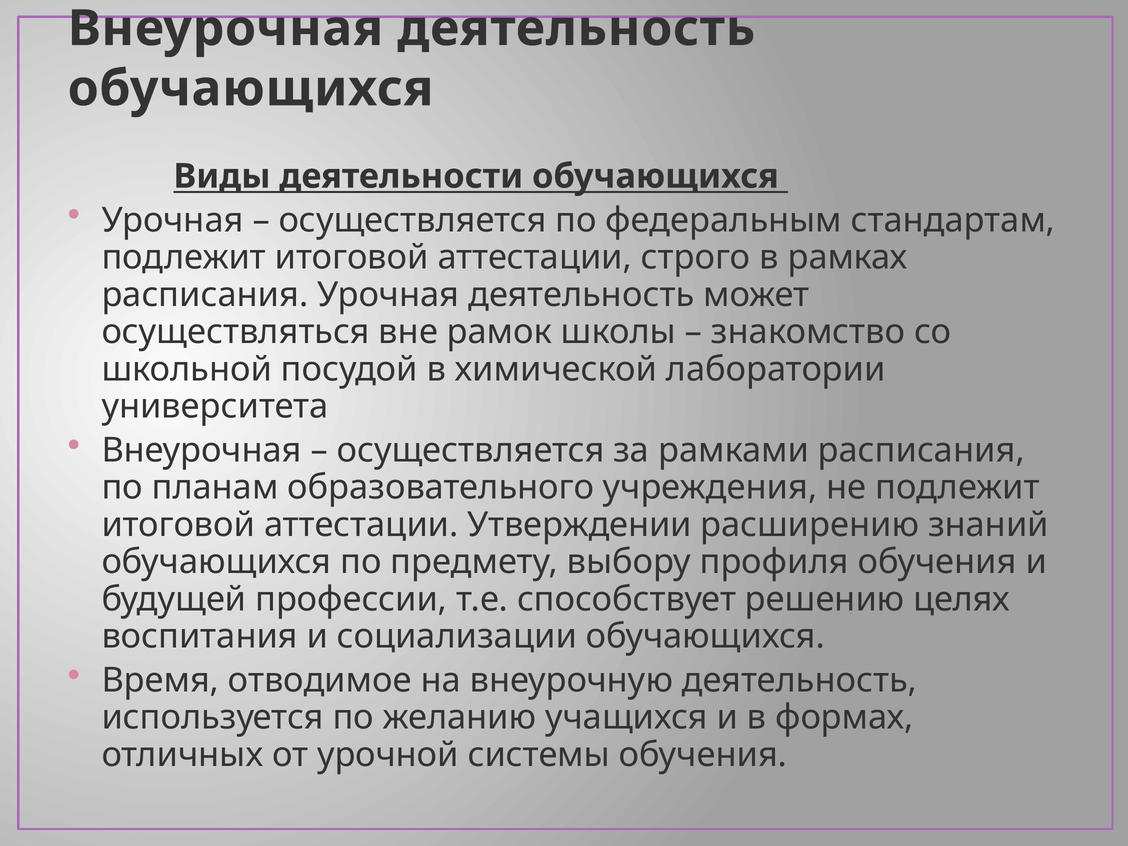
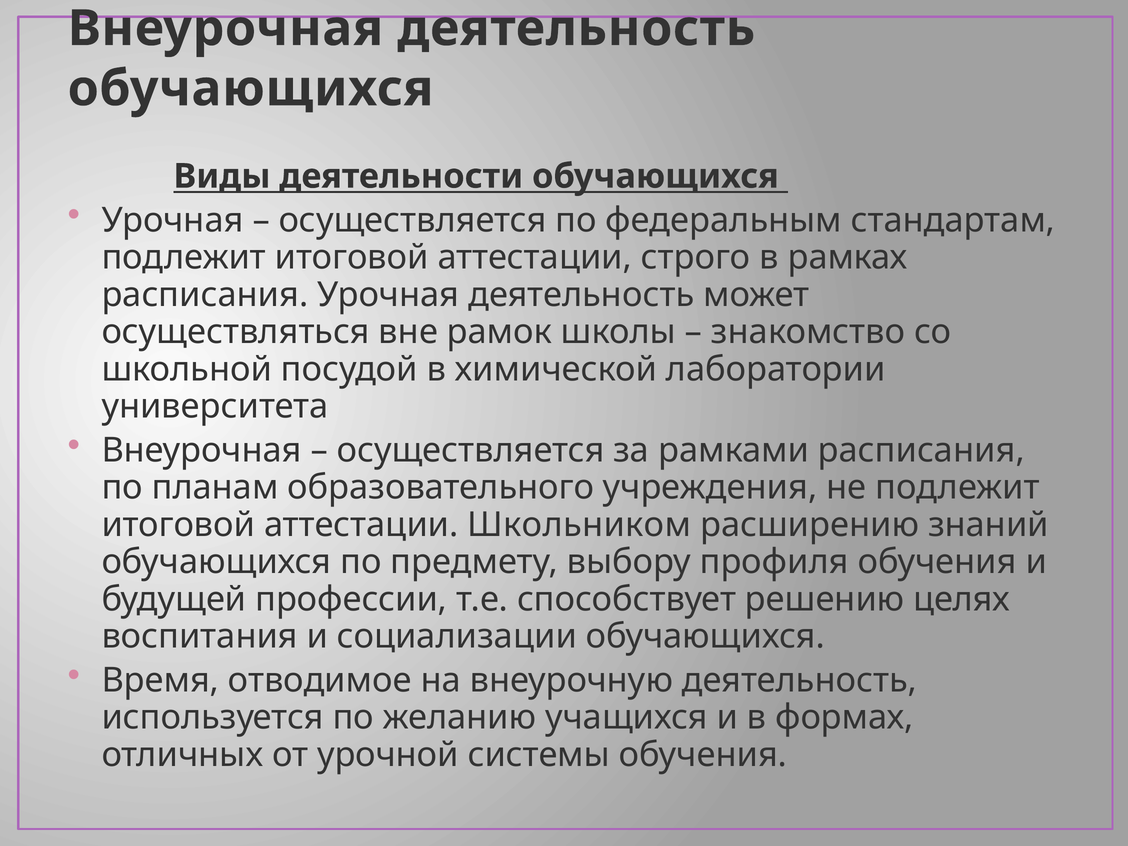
Утверждении: Утверждении -> Школьником
